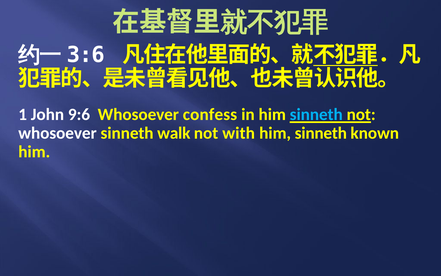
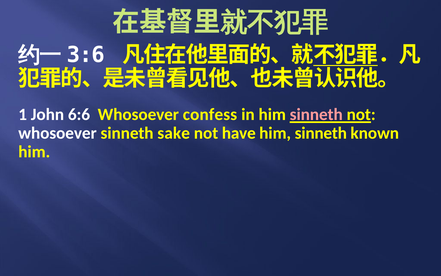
9:6: 9:6 -> 6:6
sinneth at (316, 115) colour: light blue -> pink
walk: walk -> sake
with: with -> have
